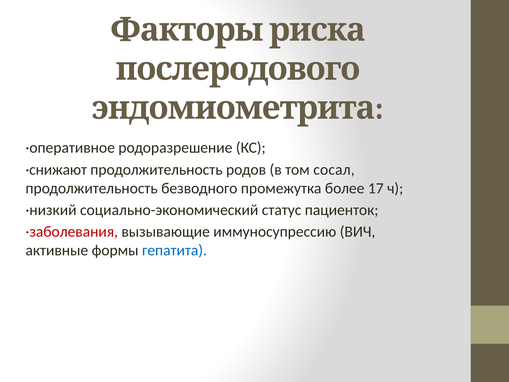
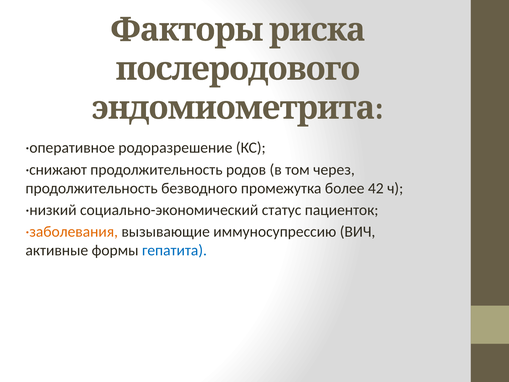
сосал: сосал -> через
17: 17 -> 42
·заболевания colour: red -> orange
